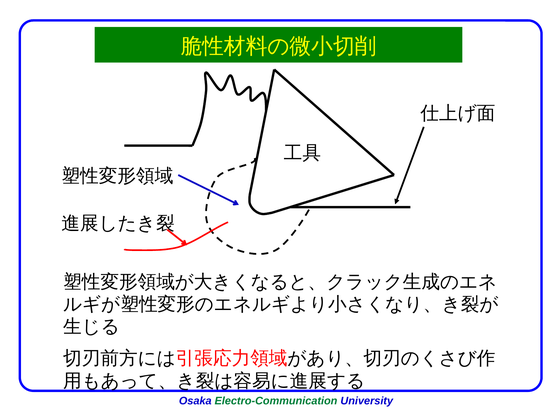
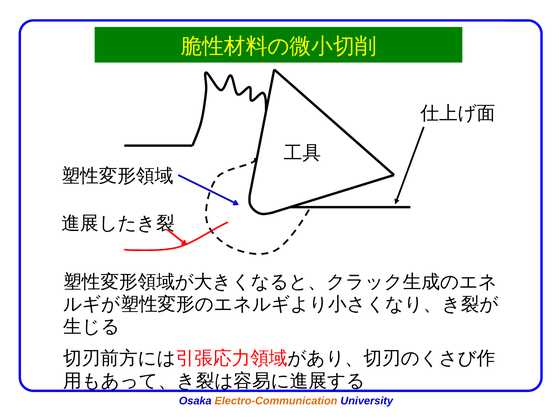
Electro-Communication colour: green -> orange
